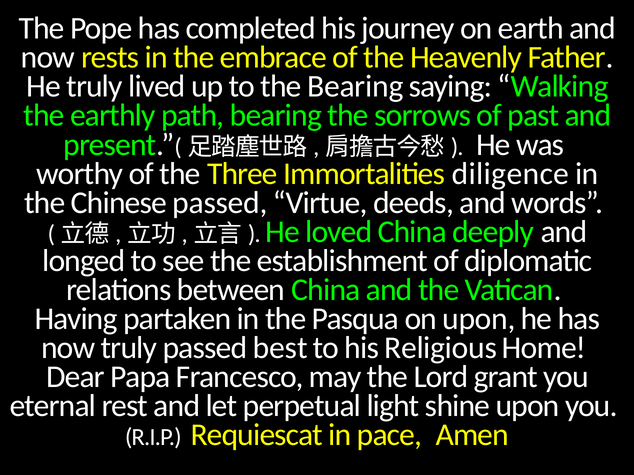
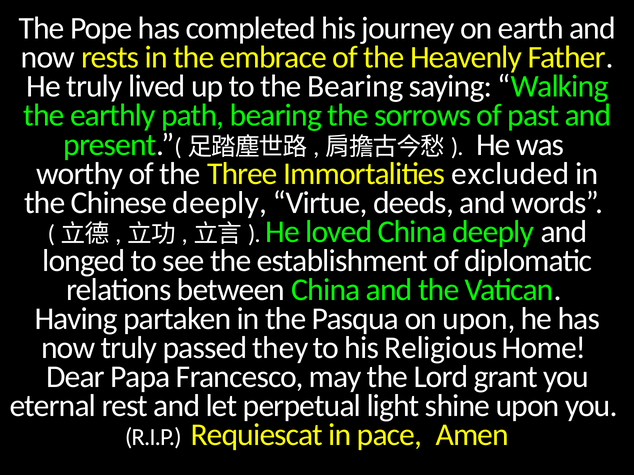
diligence: diligence -> excluded
Chinese passed: passed -> deeply
best: best -> they
